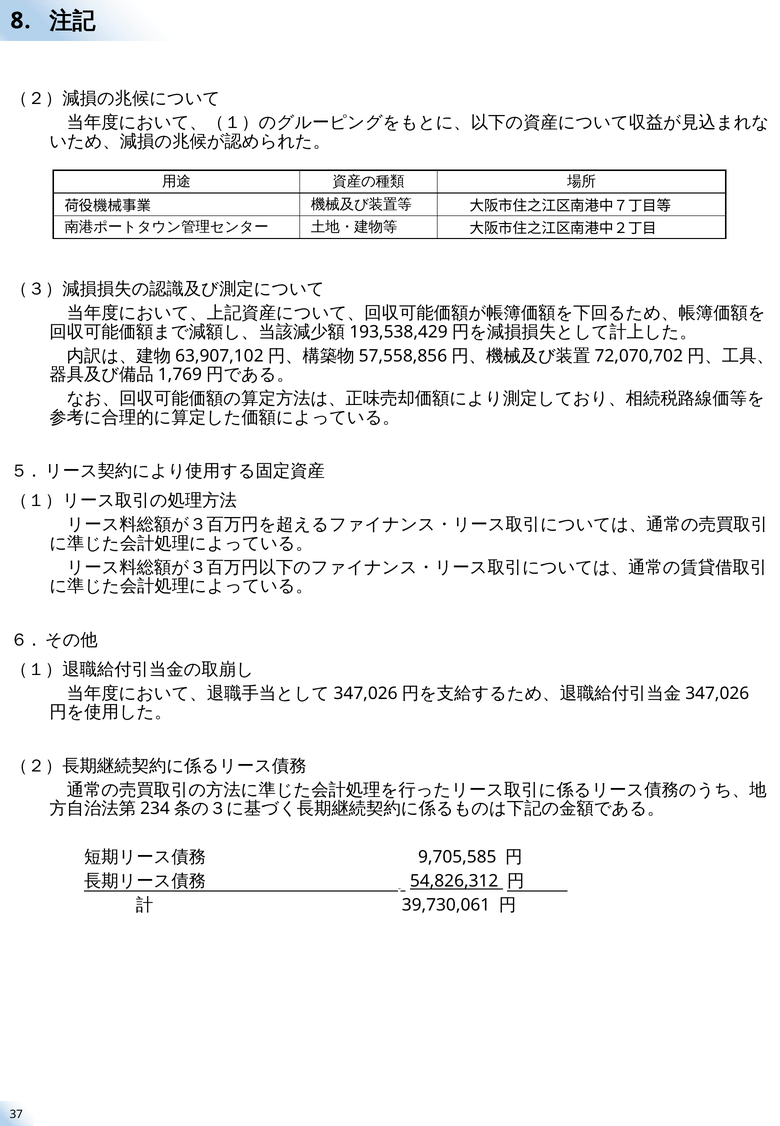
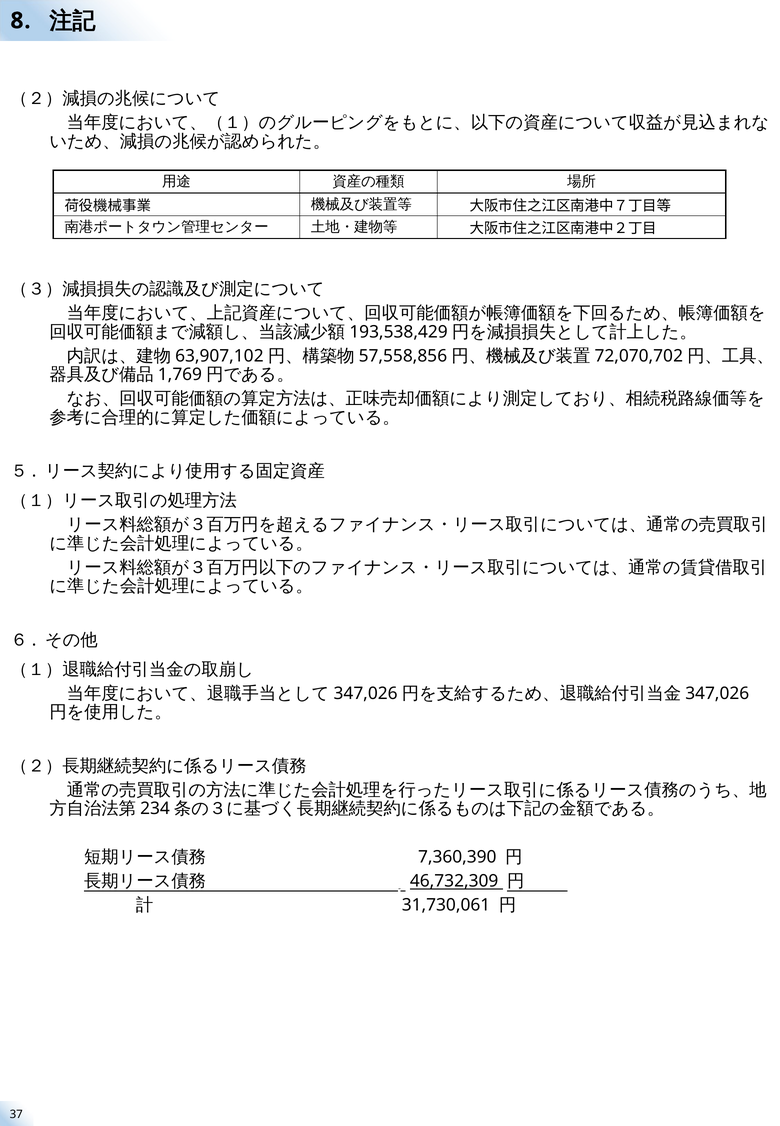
9,705,585: 9,705,585 -> 7,360,390
54,826,312: 54,826,312 -> 46,732,309
39,730,061: 39,730,061 -> 31,730,061
